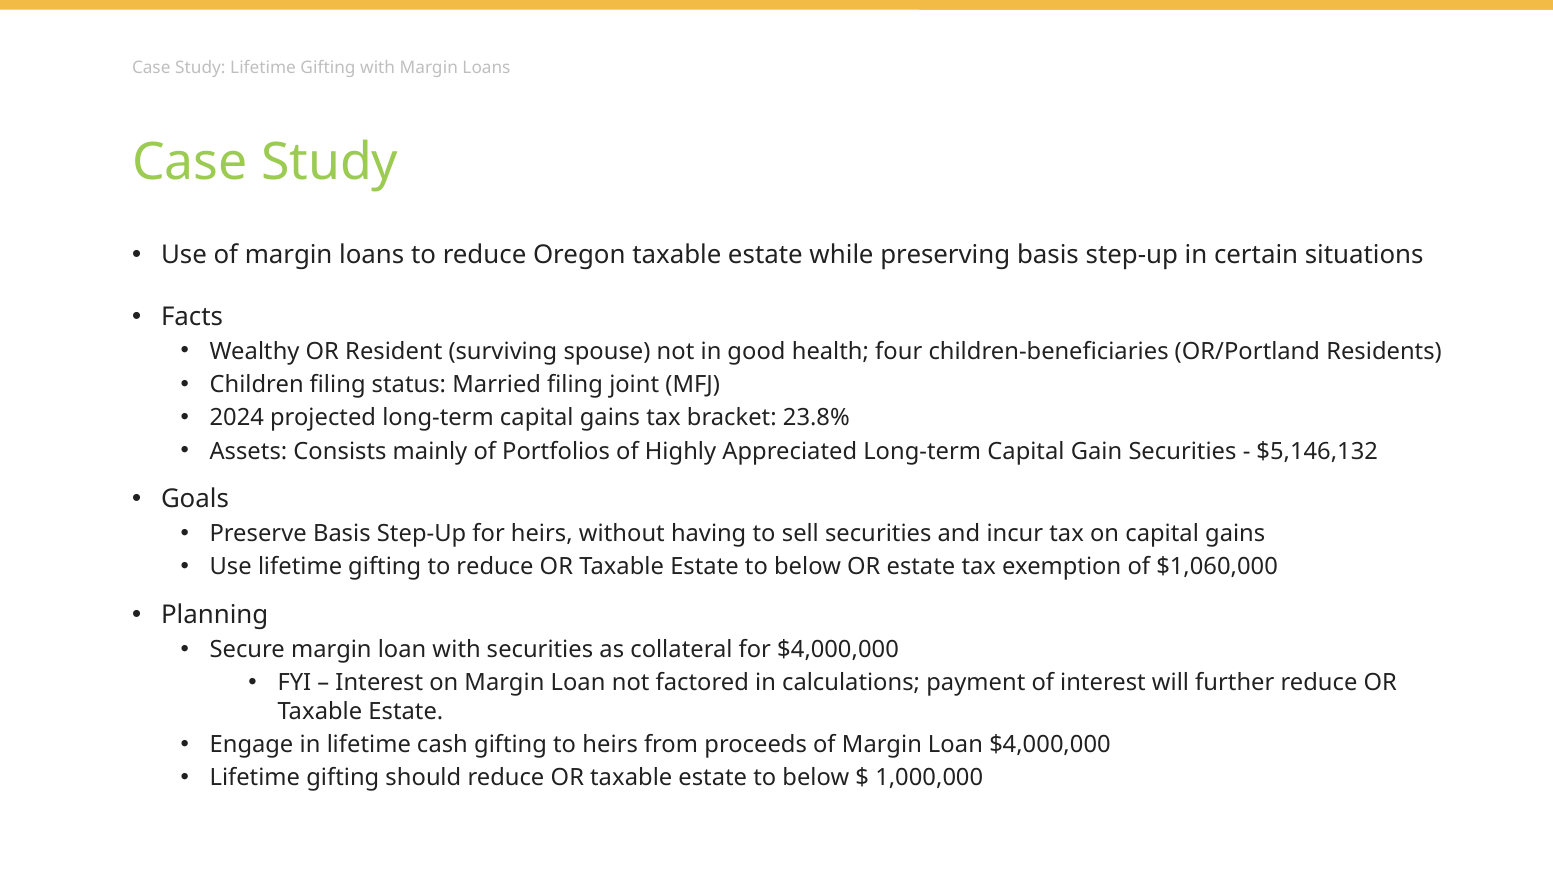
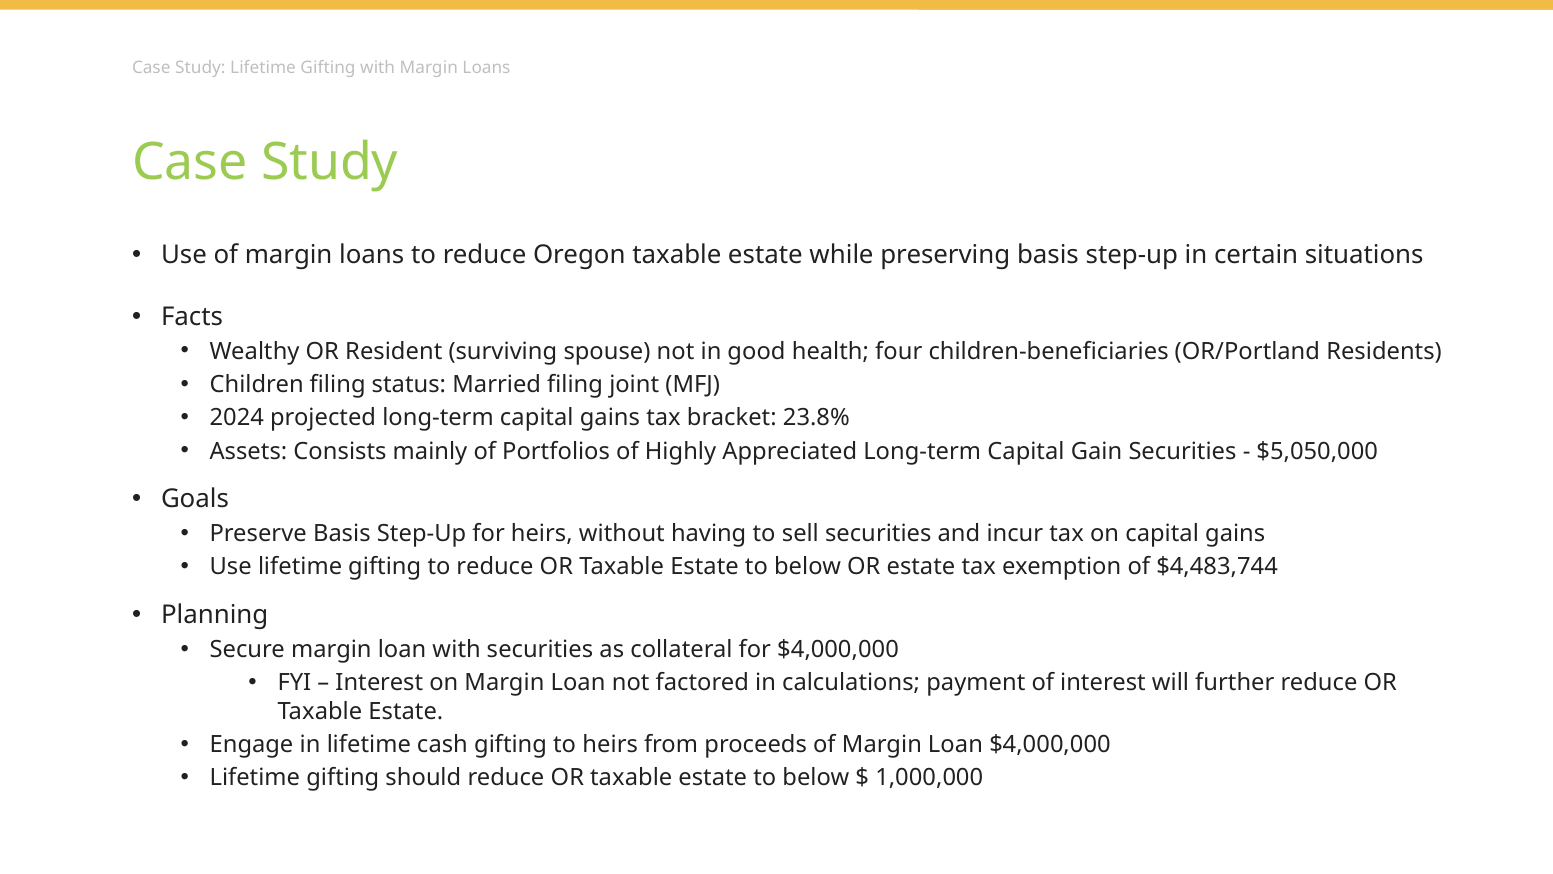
$5,146,132: $5,146,132 -> $5,050,000
$1,060,000: $1,060,000 -> $4,483,744
